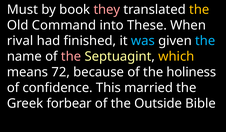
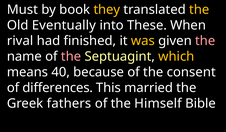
they colour: pink -> yellow
Command: Command -> Eventually
was colour: light blue -> yellow
the at (205, 41) colour: light blue -> pink
72: 72 -> 40
holiness: holiness -> consent
confidence: confidence -> differences
forbear: forbear -> fathers
Outside: Outside -> Himself
